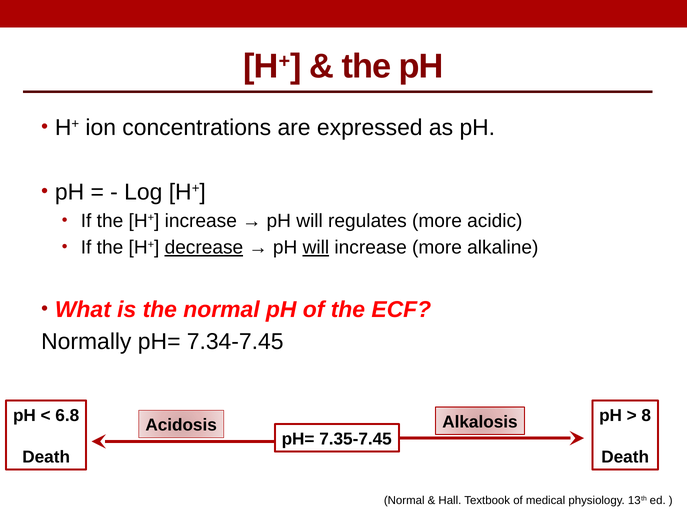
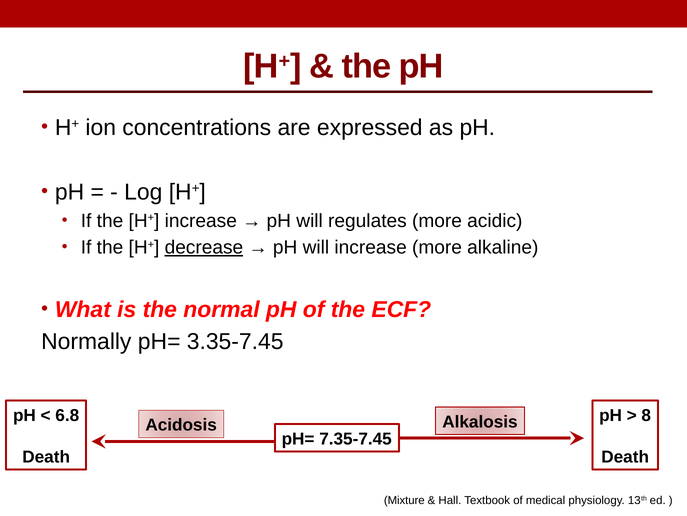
will at (316, 247) underline: present -> none
7.34-7.45: 7.34-7.45 -> 3.35-7.45
Normal at (404, 500): Normal -> Mixture
